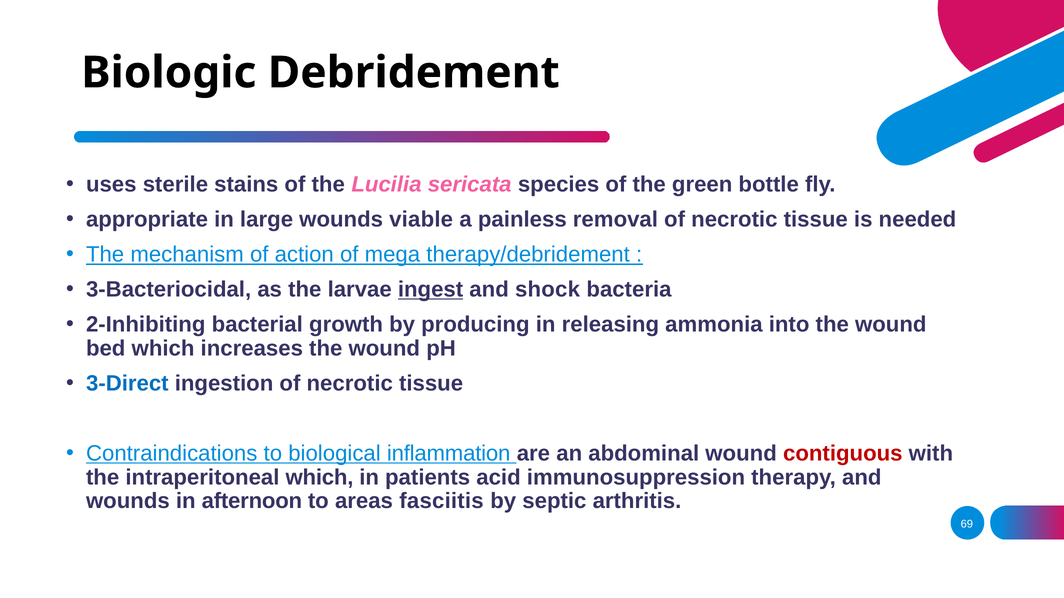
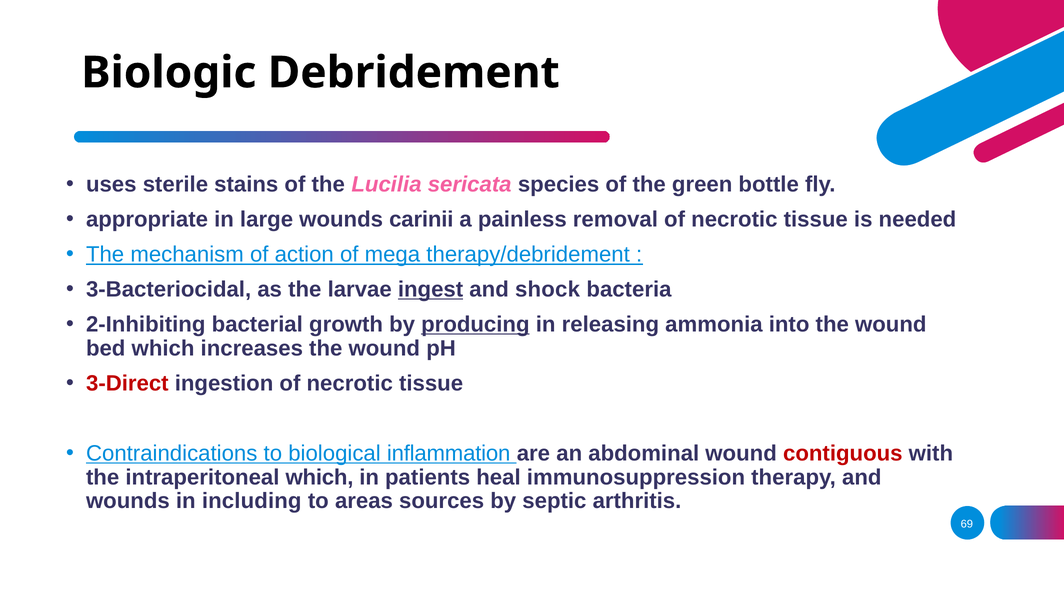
viable: viable -> carinii
producing underline: none -> present
3-Direct colour: blue -> red
acid: acid -> heal
afternoon: afternoon -> including
fasciitis: fasciitis -> sources
